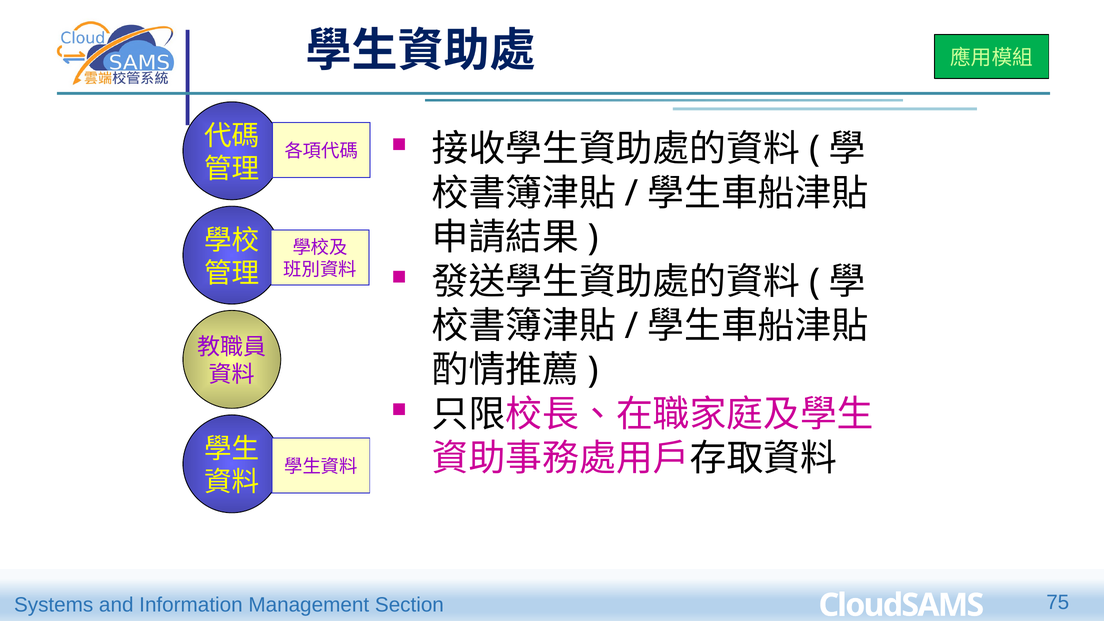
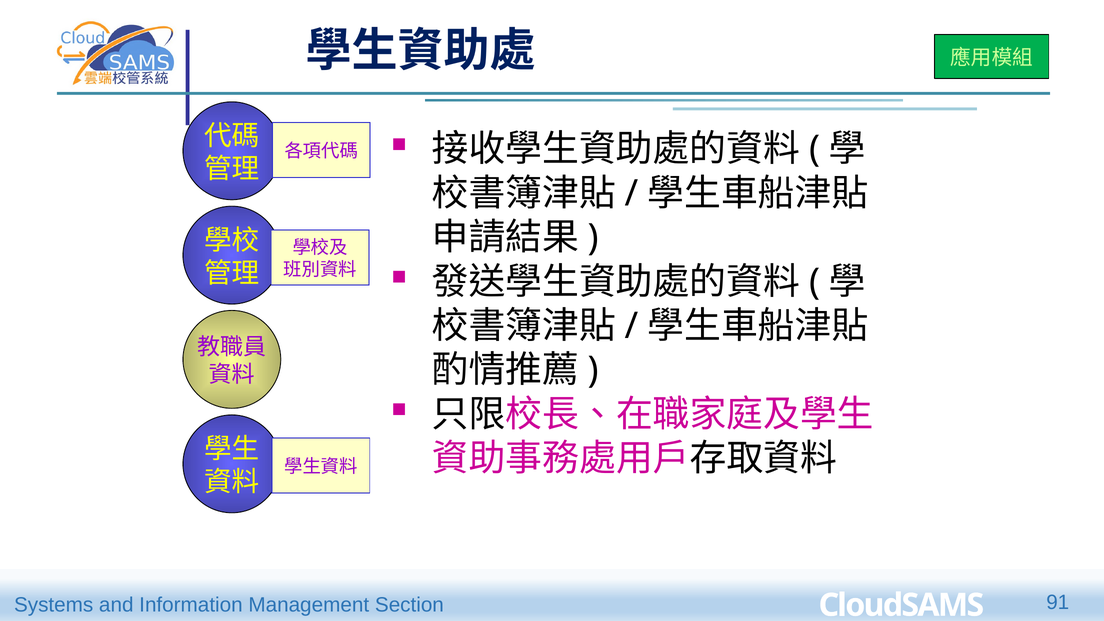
75: 75 -> 91
